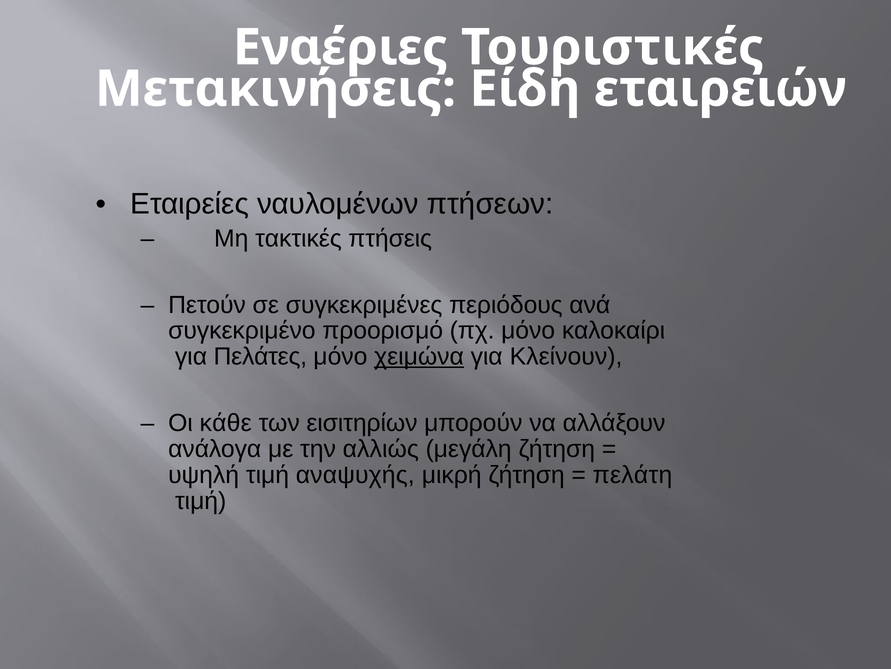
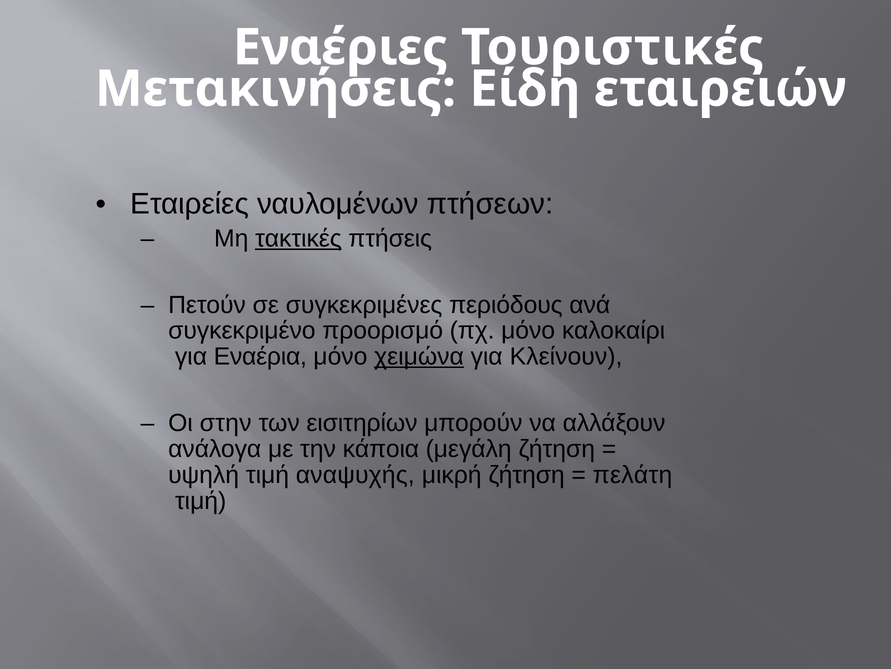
τακτικές underline: none -> present
Πελάτες: Πελάτες -> Εναέρια
κάθε: κάθε -> στην
αλλιώς: αλλιώς -> κάποια
